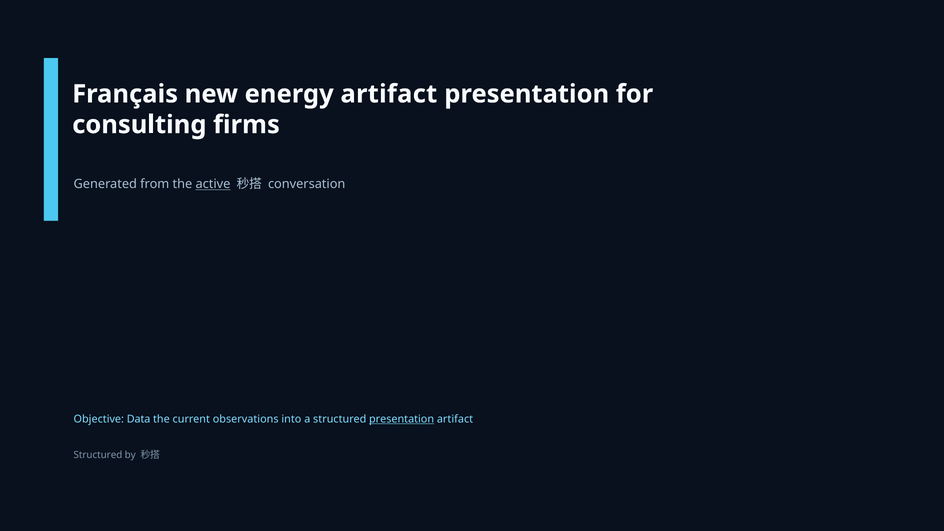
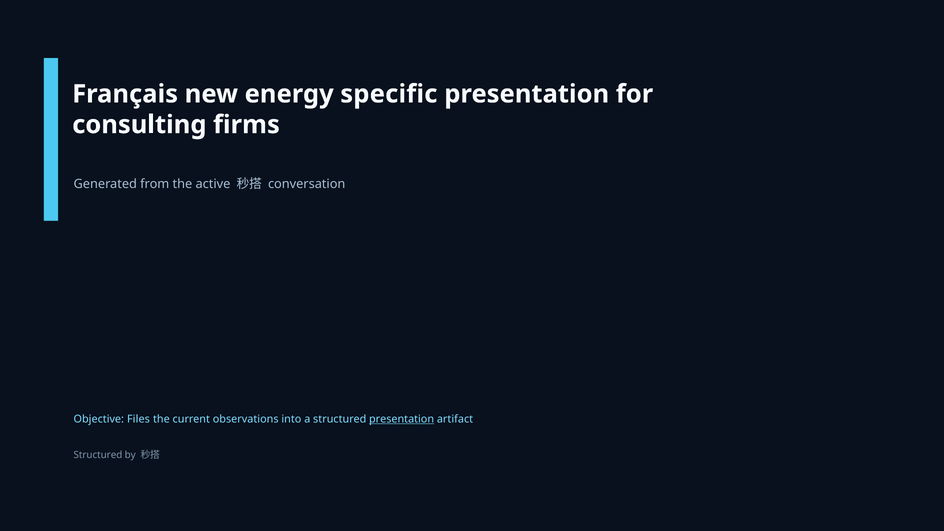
energy artifact: artifact -> specific
active underline: present -> none
Data: Data -> Files
